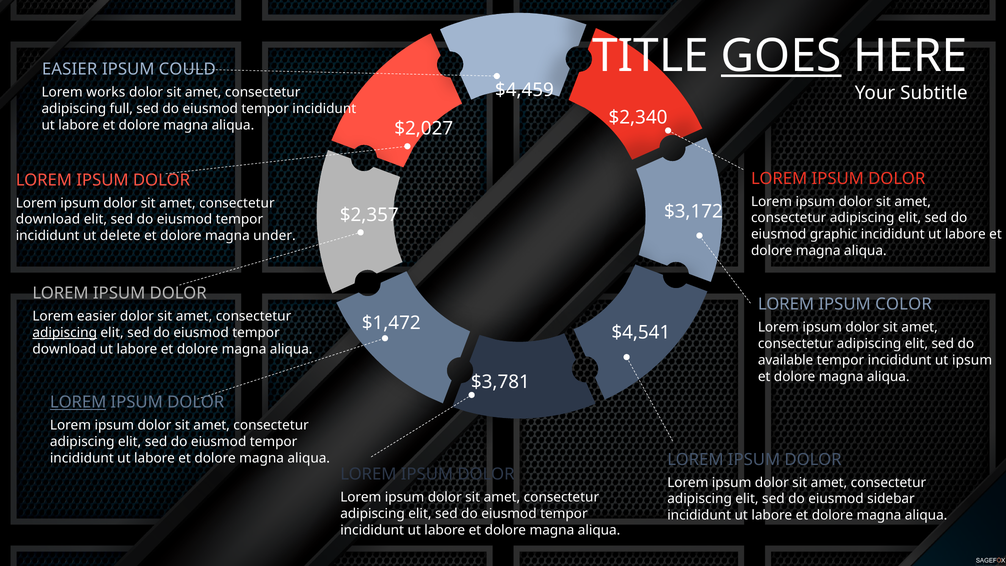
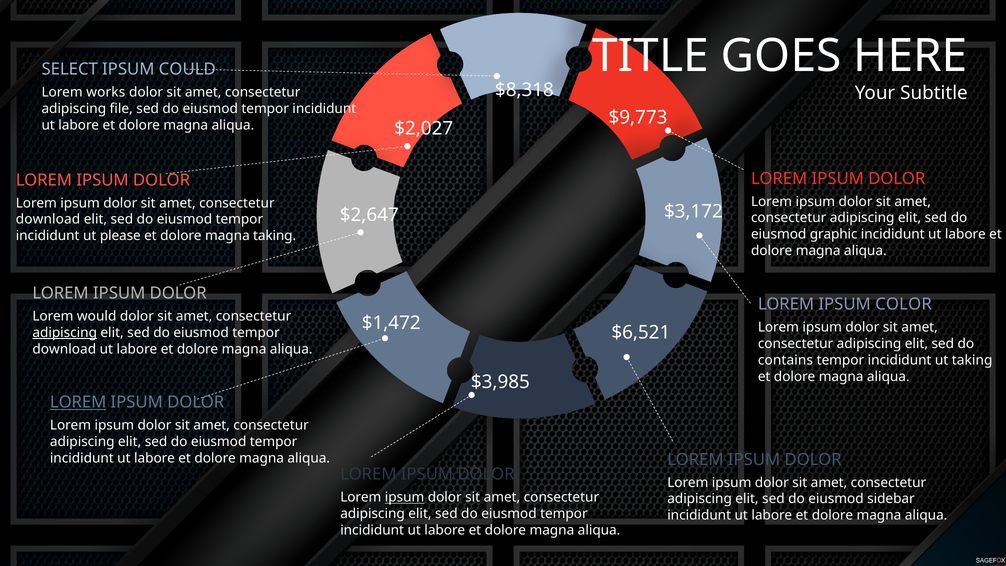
GOES underline: present -> none
EASIER at (70, 69): EASIER -> SELECT
$4,459: $4,459 -> $8,318
full: full -> file
$2,340: $2,340 -> $9,773
$2,357: $2,357 -> $2,647
delete: delete -> please
magna under: under -> taking
Lorem easier: easier -> would
$4,541: $4,541 -> $6,521
available: available -> contains
ut ipsum: ipsum -> taking
$3,781: $3,781 -> $3,985
ipsum at (405, 497) underline: none -> present
